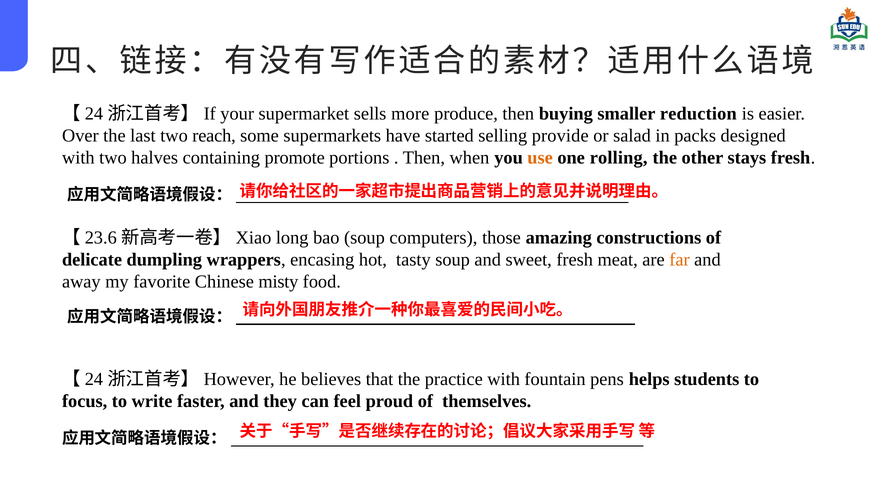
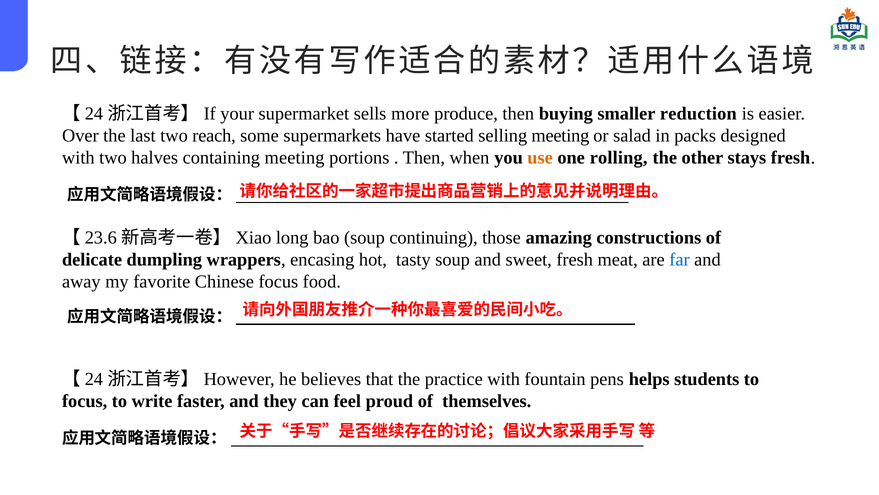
selling provide: provide -> meeting
containing promote: promote -> meeting
computers: computers -> continuing
far colour: orange -> blue
Chinese misty: misty -> focus
